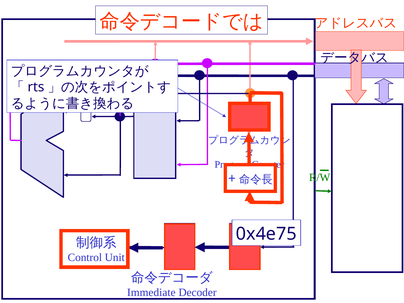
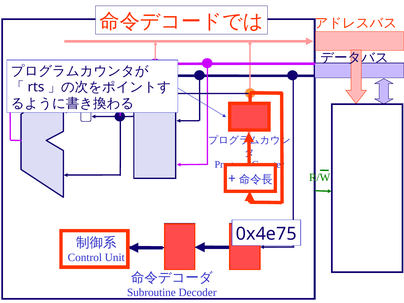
Immediate: Immediate -> Subroutine
